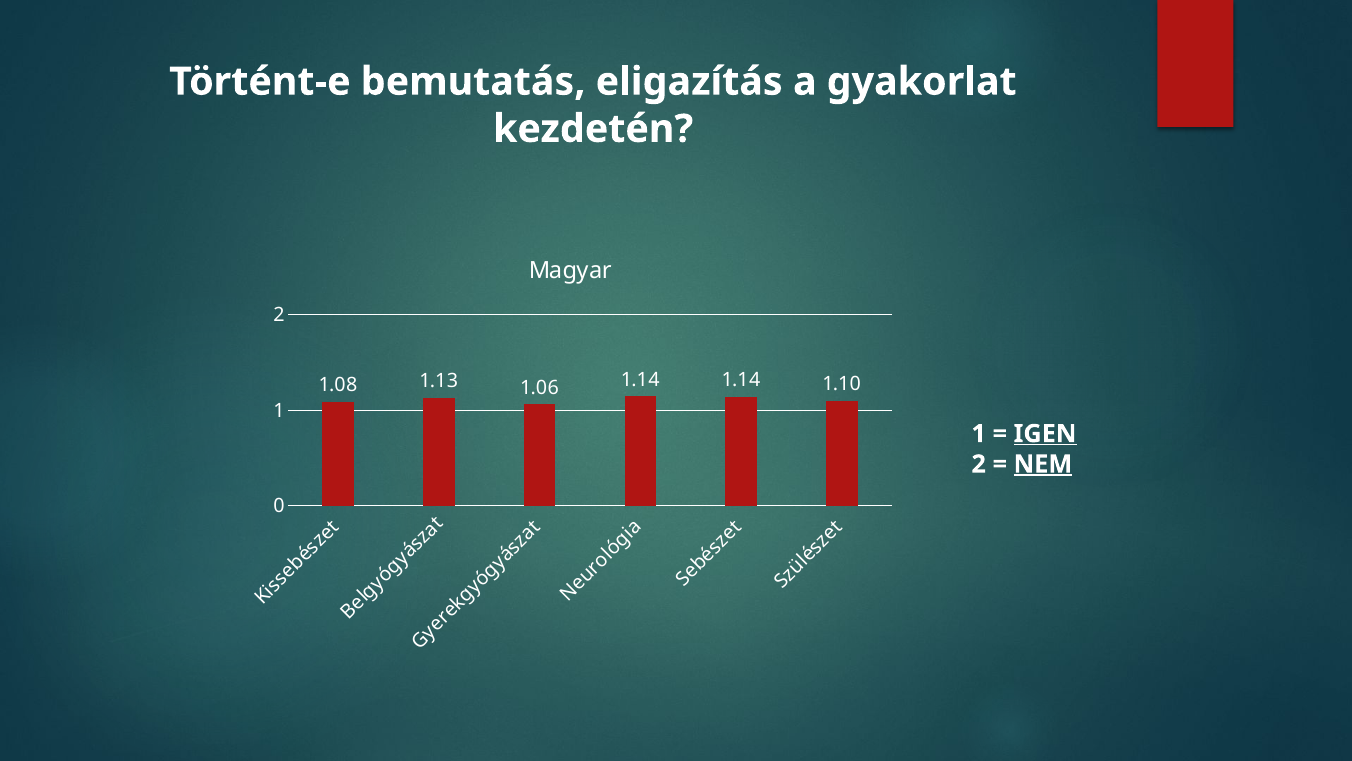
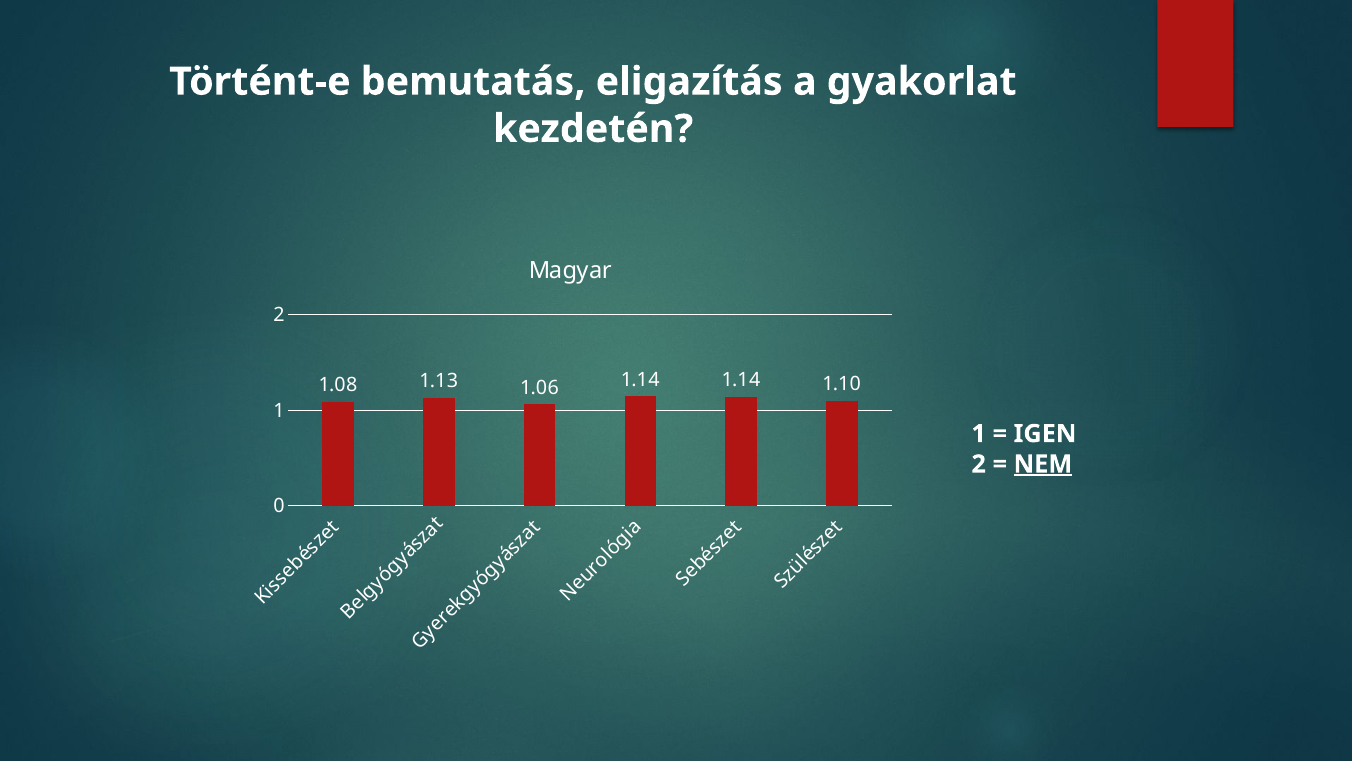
IGEN underline: present -> none
